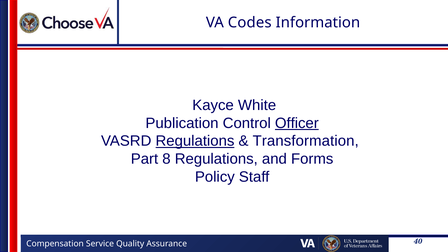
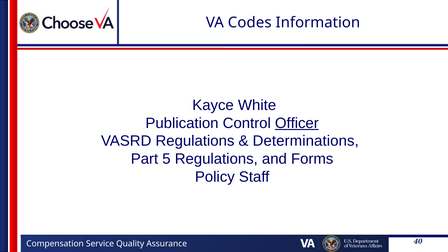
Regulations at (195, 141) underline: present -> none
Transformation: Transformation -> Determinations
8: 8 -> 5
